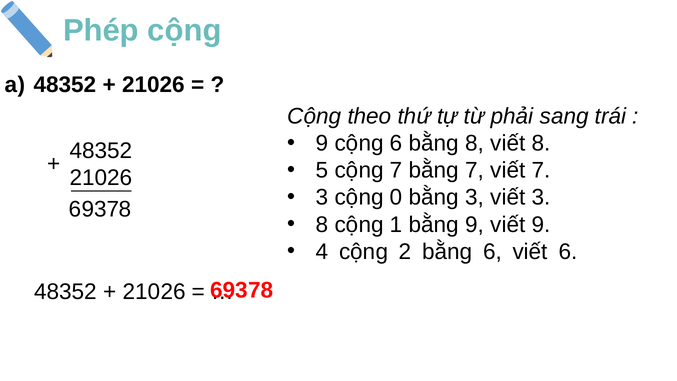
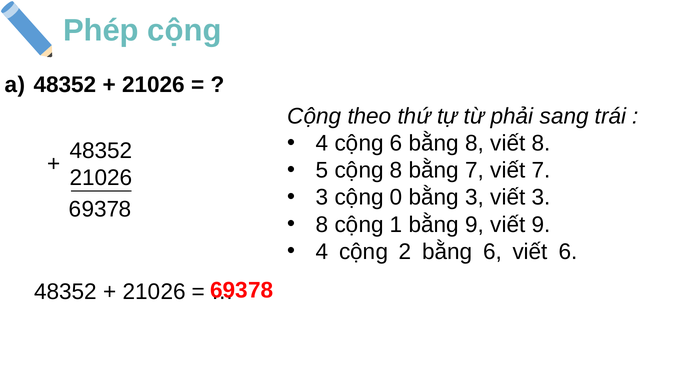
9 at (322, 143): 9 -> 4
cộng 7: 7 -> 8
